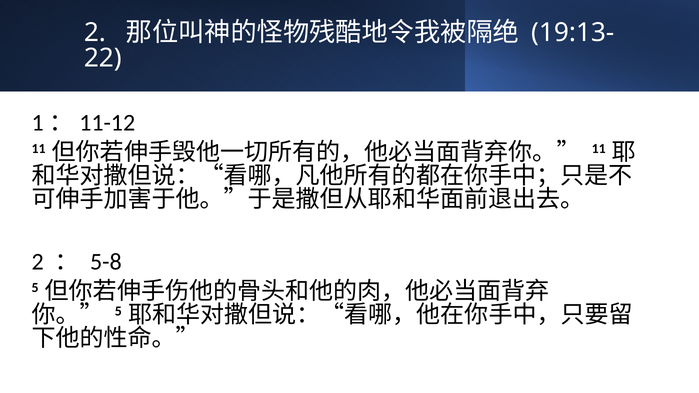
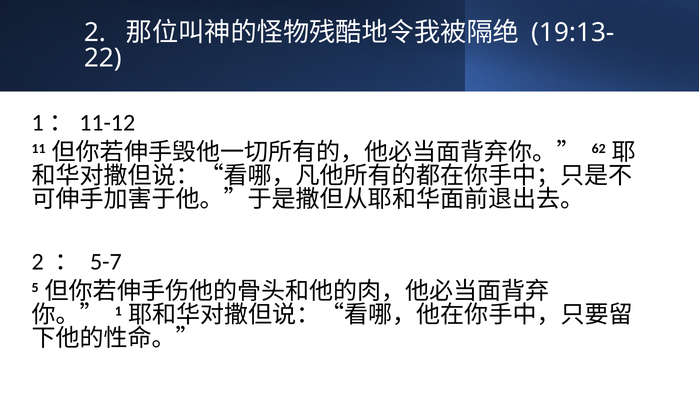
11 at (599, 149): 11 -> 62
5-8: 5-8 -> 5-7
5 at (118, 311): 5 -> 1
